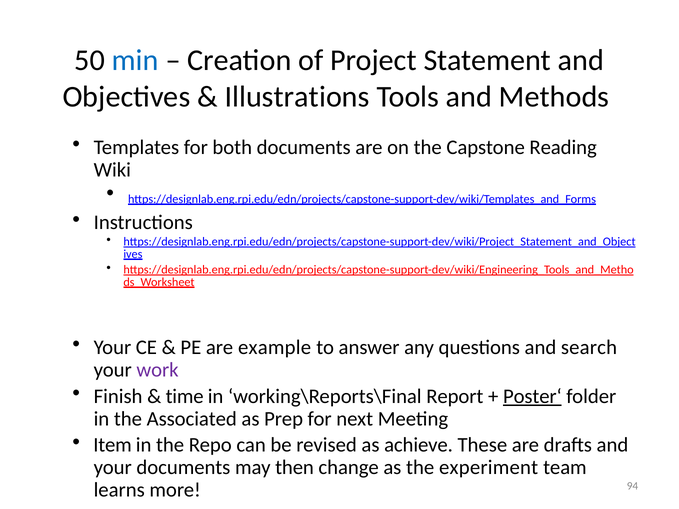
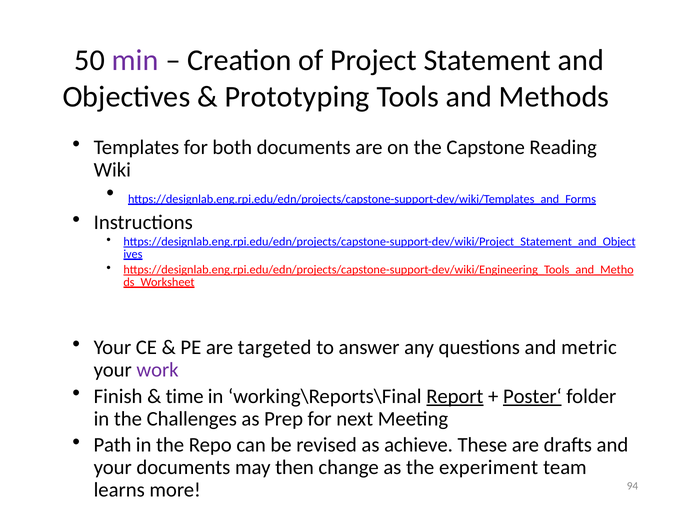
min colour: blue -> purple
Illustrations: Illustrations -> Prototyping
example: example -> targeted
search: search -> metric
Report underline: none -> present
Associated: Associated -> Challenges
Item: Item -> Path
